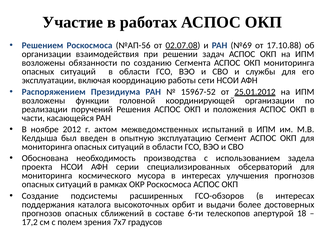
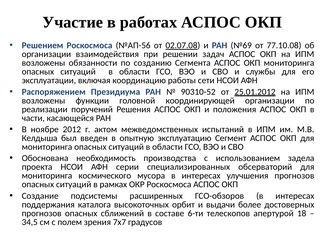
17.10.88: 17.10.88 -> 77.10.08
15967-52: 15967-52 -> 90310-52
17,2: 17,2 -> 34,5
